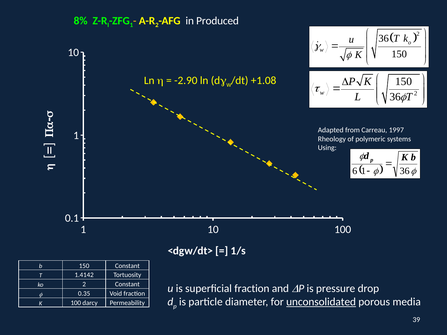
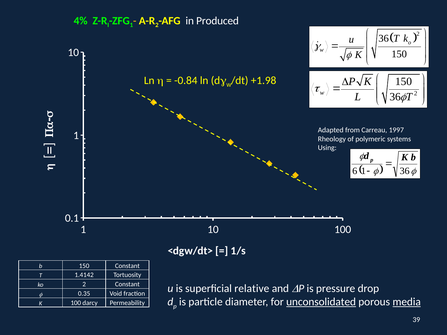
8%: 8% -> 4%
-2.90: -2.90 -> -0.84
+1.08: +1.08 -> +1.98
superficial fraction: fraction -> relative
media underline: none -> present
